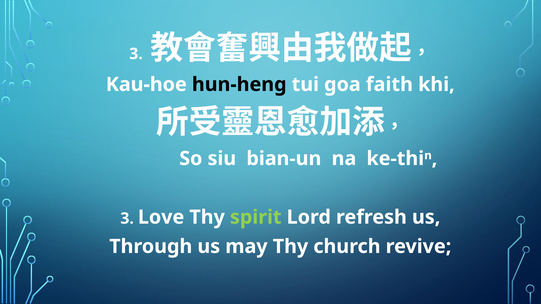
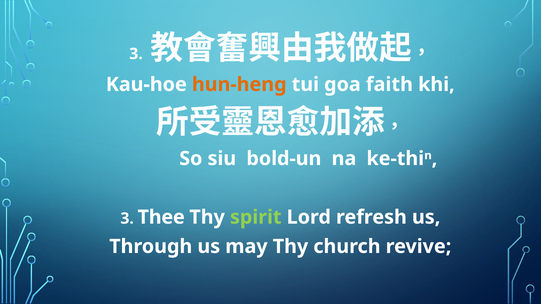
hun-heng colour: black -> orange
bian-un: bian-un -> bold-un
Love: Love -> Thee
